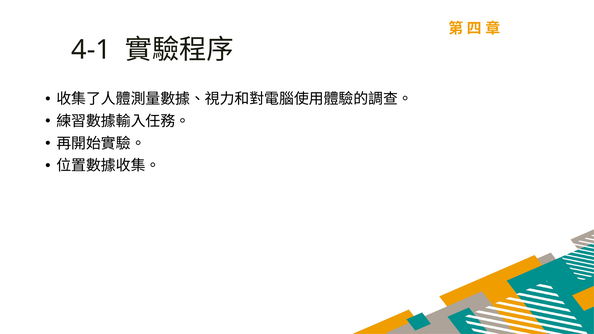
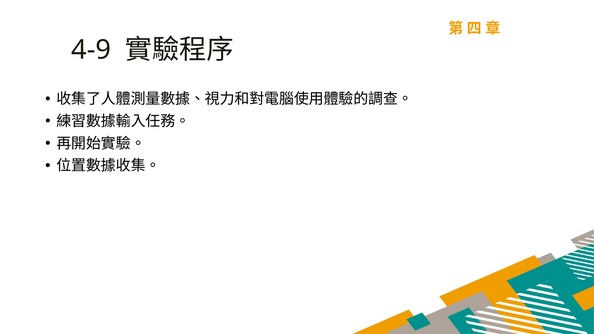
4-1: 4-1 -> 4-9
